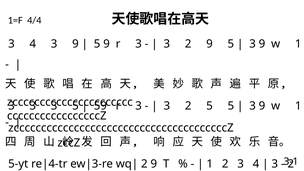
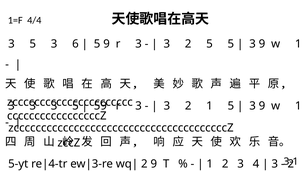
4 at (33, 44): 4 -> 5
9 at (75, 44): 9 -> 6
3 2 9: 9 -> 5
2 5: 5 -> 1
